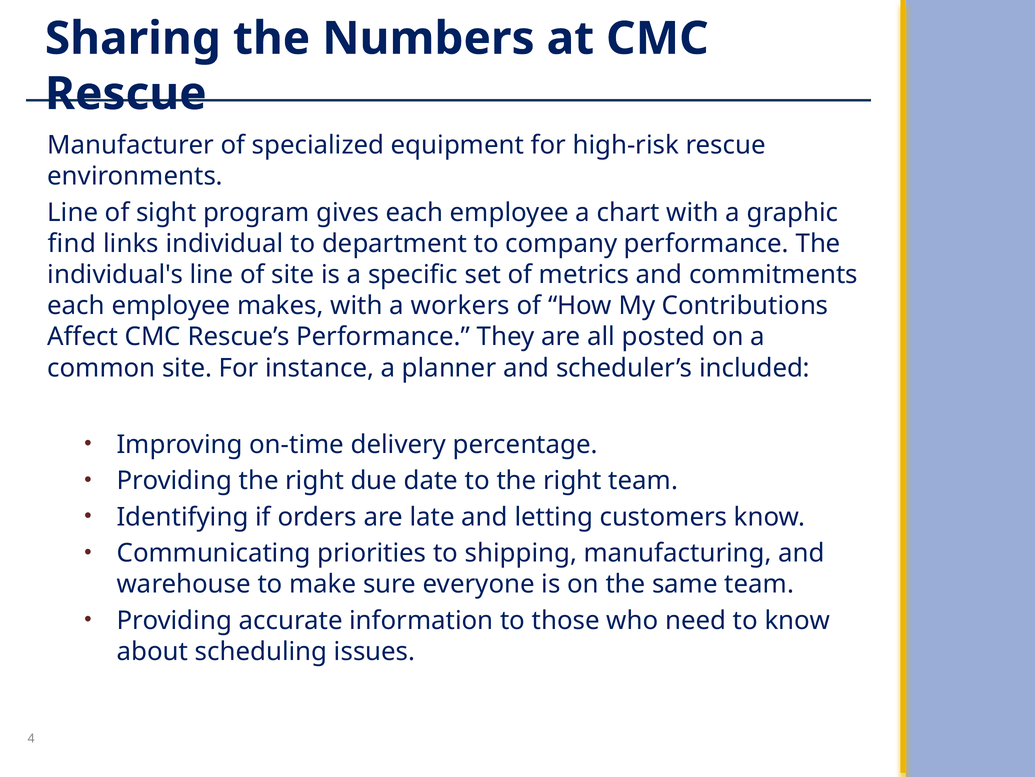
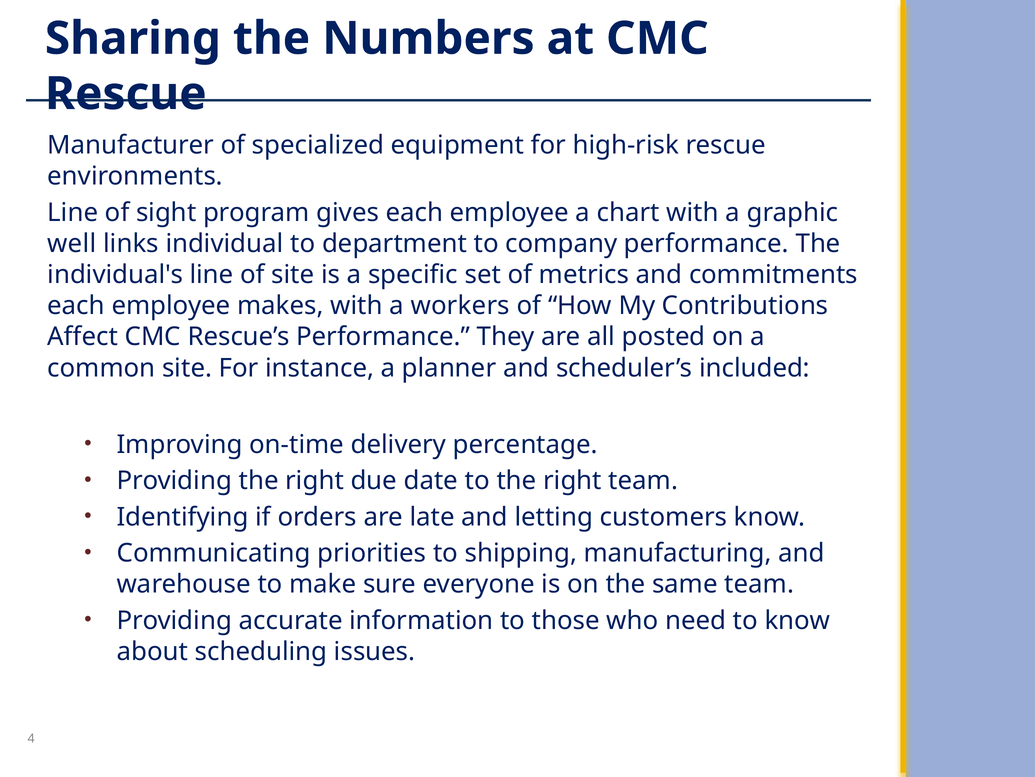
find: find -> well
